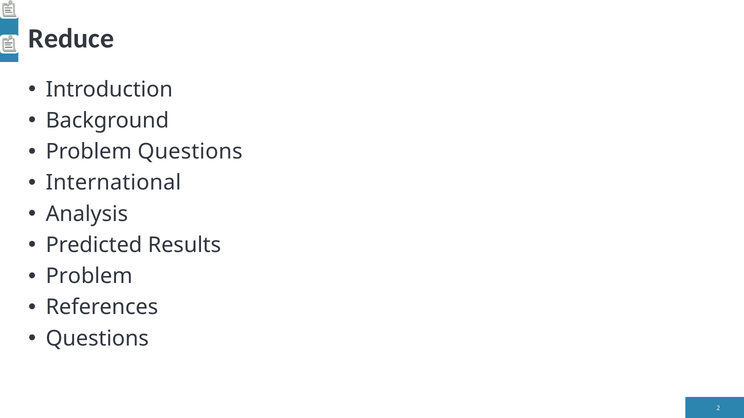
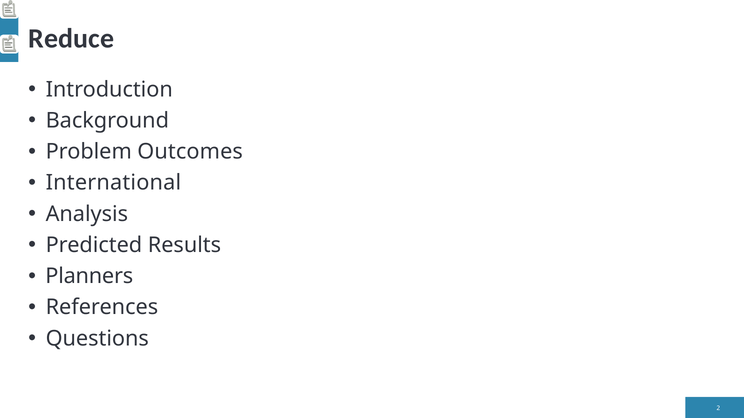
Problem Questions: Questions -> Outcomes
Problem at (89, 277): Problem -> Planners
